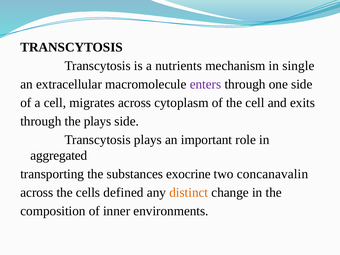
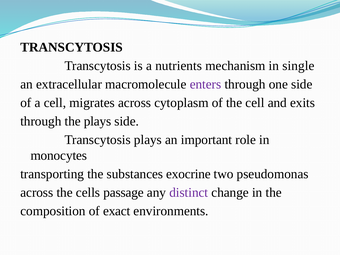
aggregated: aggregated -> monocytes
concanavalin: concanavalin -> pseudomonas
defined: defined -> passage
distinct colour: orange -> purple
inner: inner -> exact
